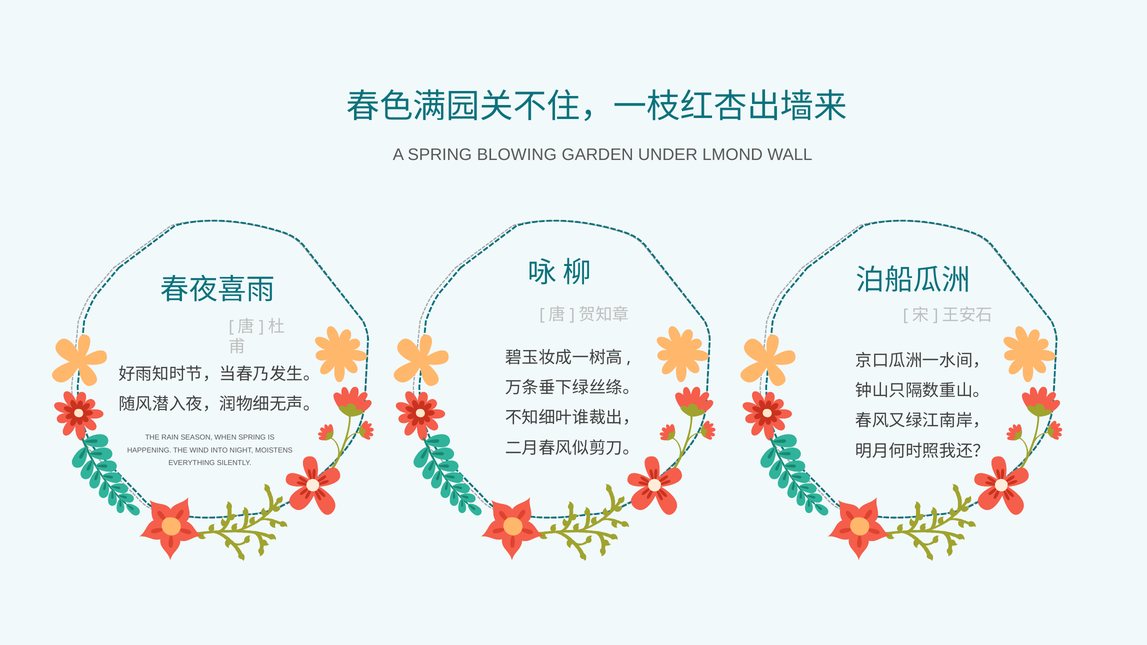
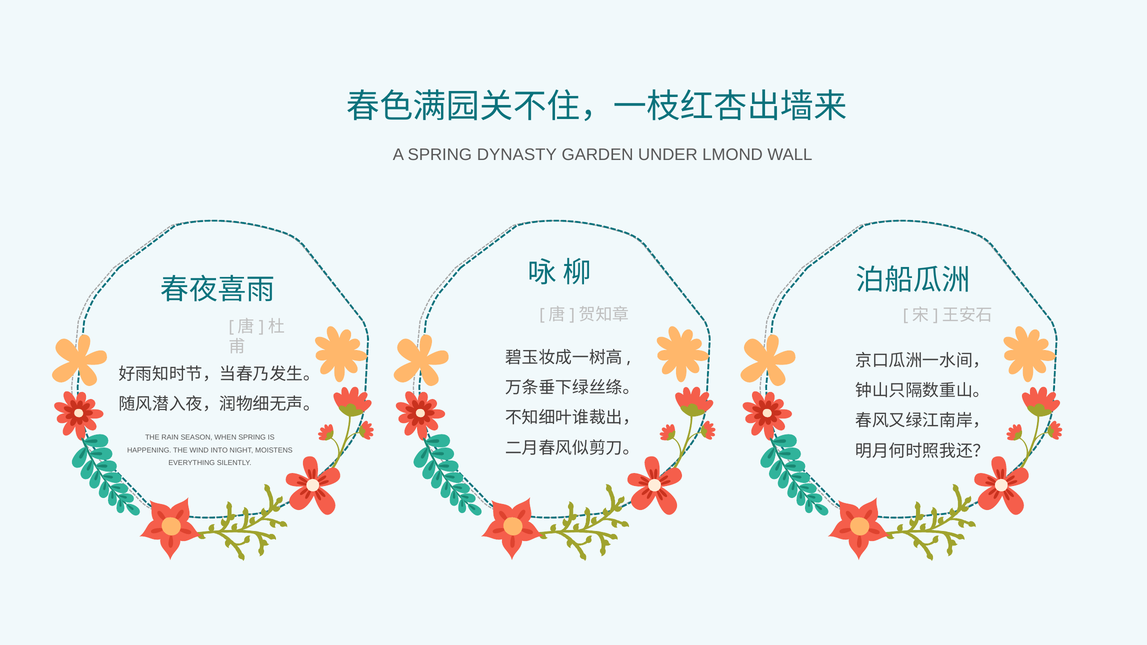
BLOWING: BLOWING -> DYNASTY
